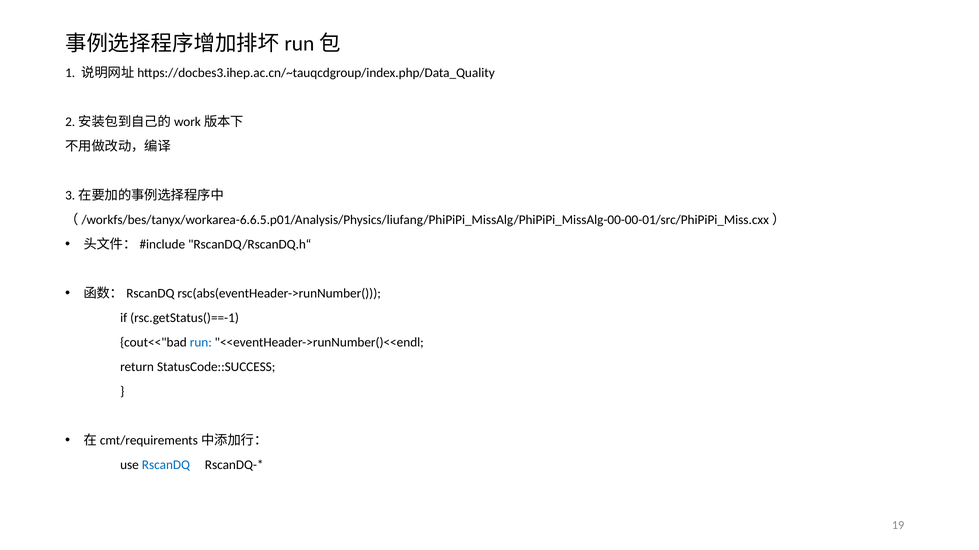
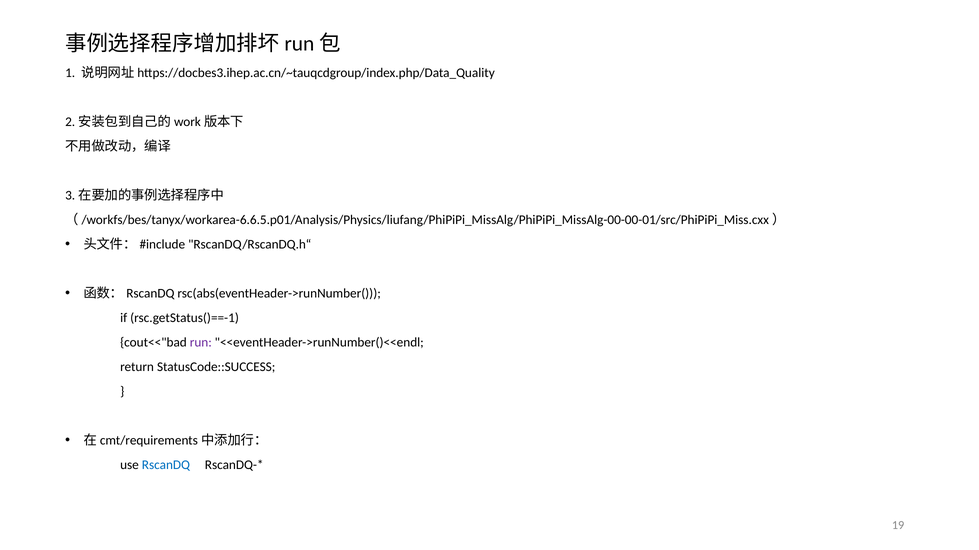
run colour: blue -> purple
